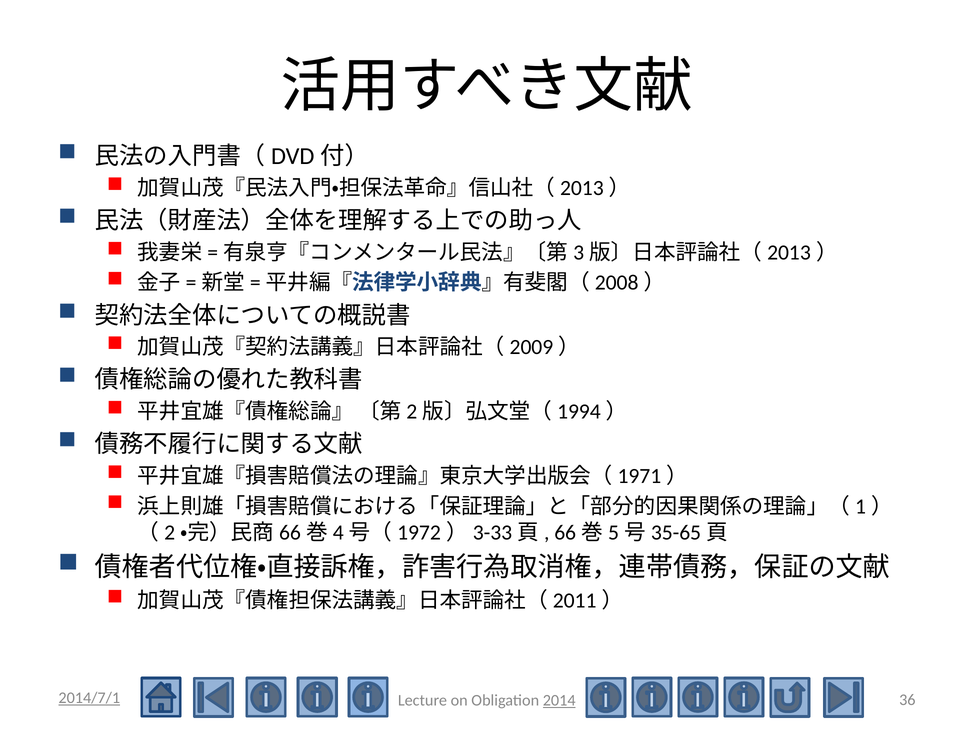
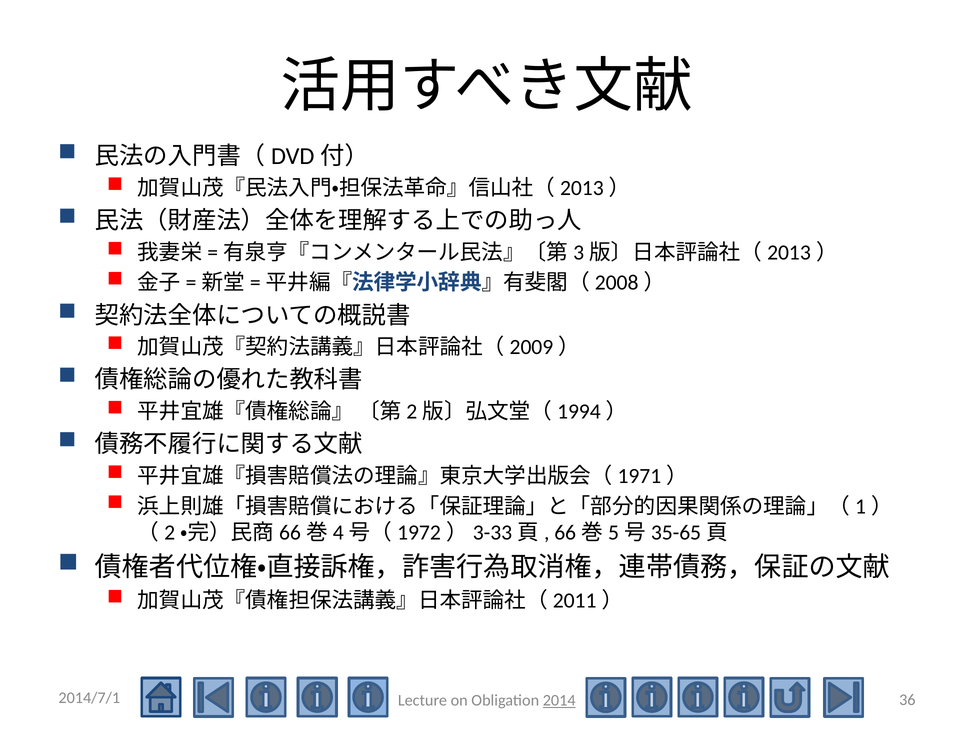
2014/7/1 underline: present -> none
